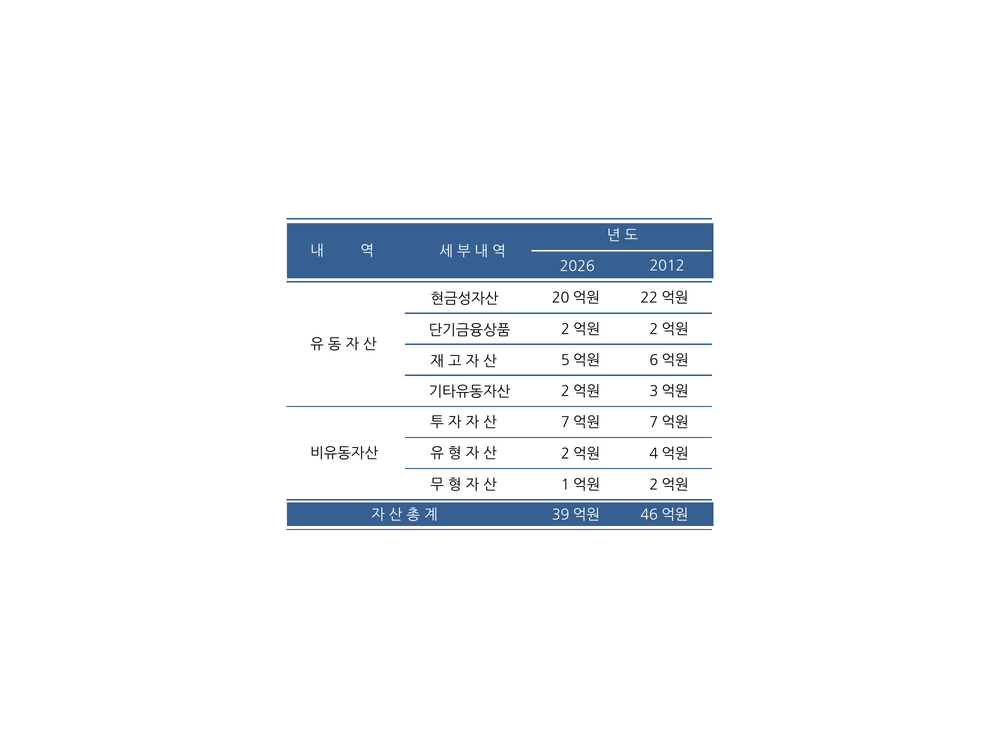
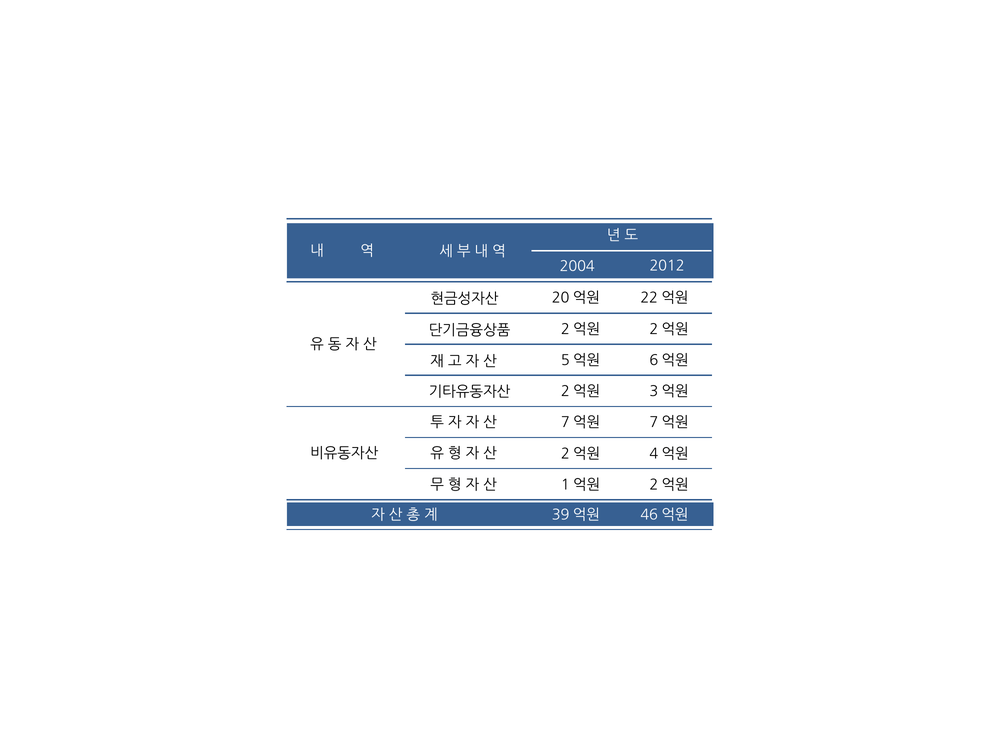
2026: 2026 -> 2004
